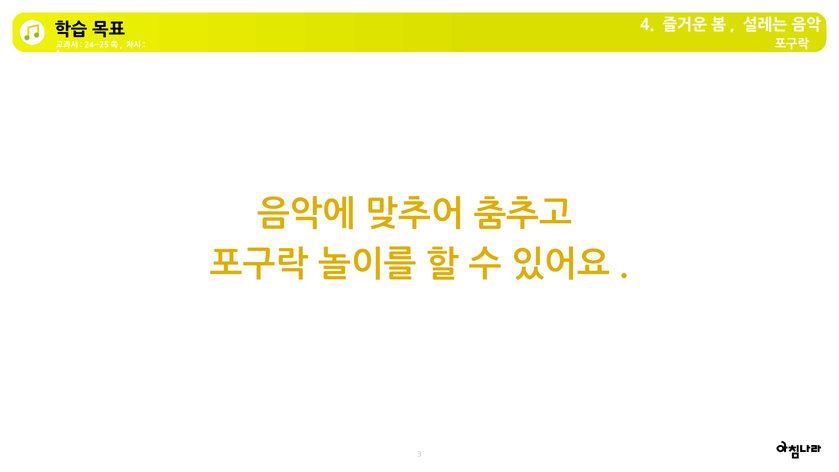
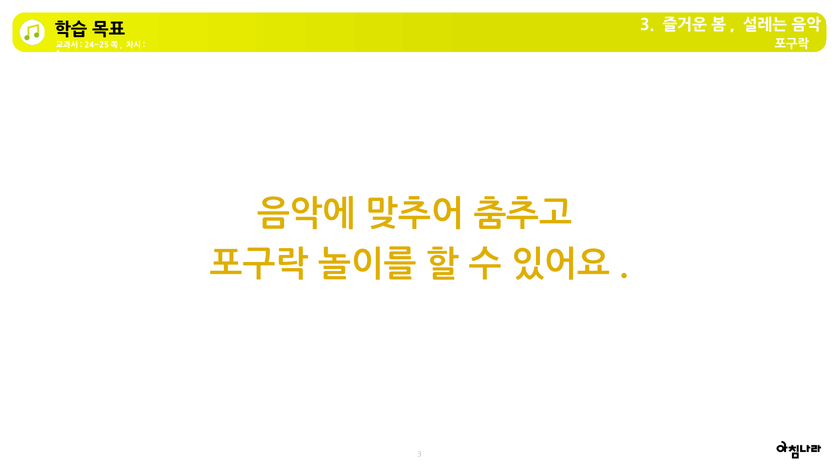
4 at (647, 25): 4 -> 3
